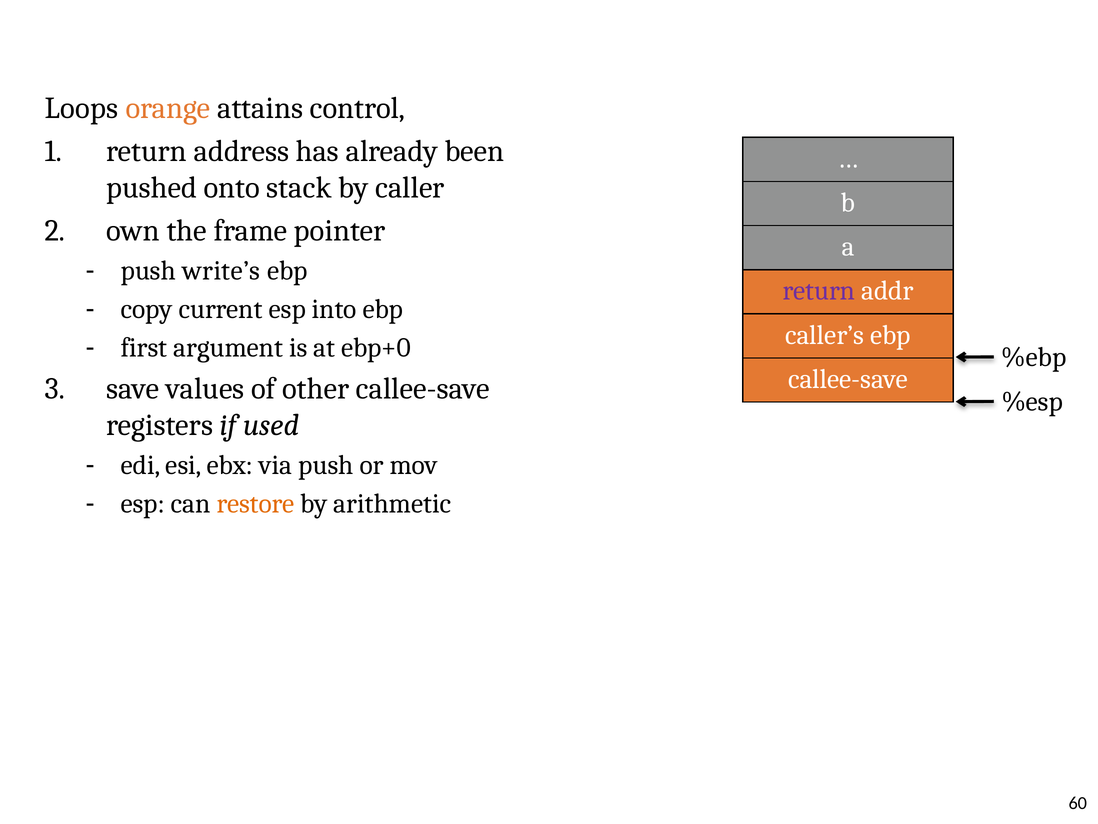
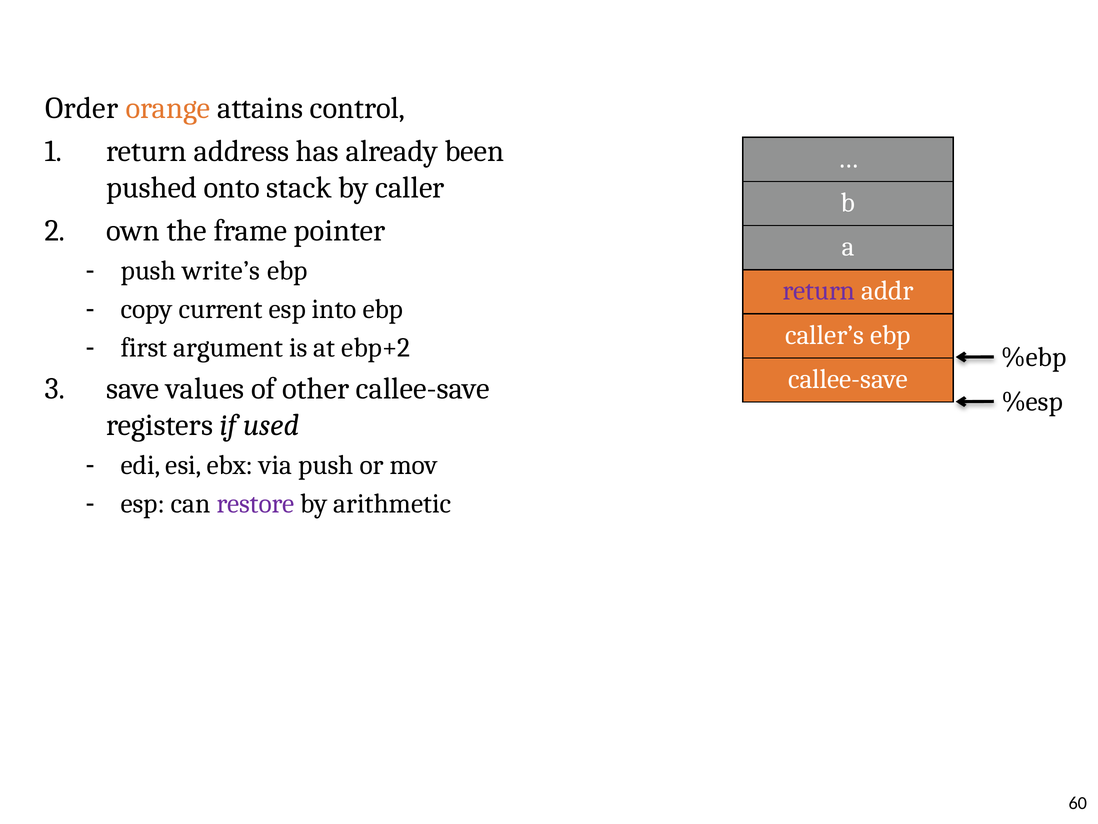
Loops: Loops -> Order
ebp+0: ebp+0 -> ebp+2
restore colour: orange -> purple
